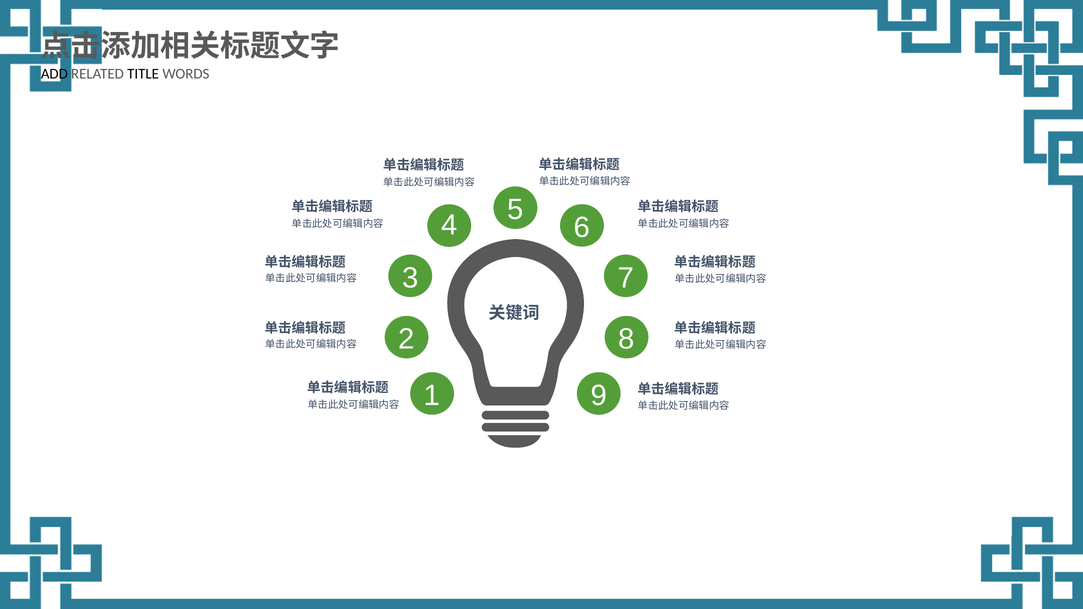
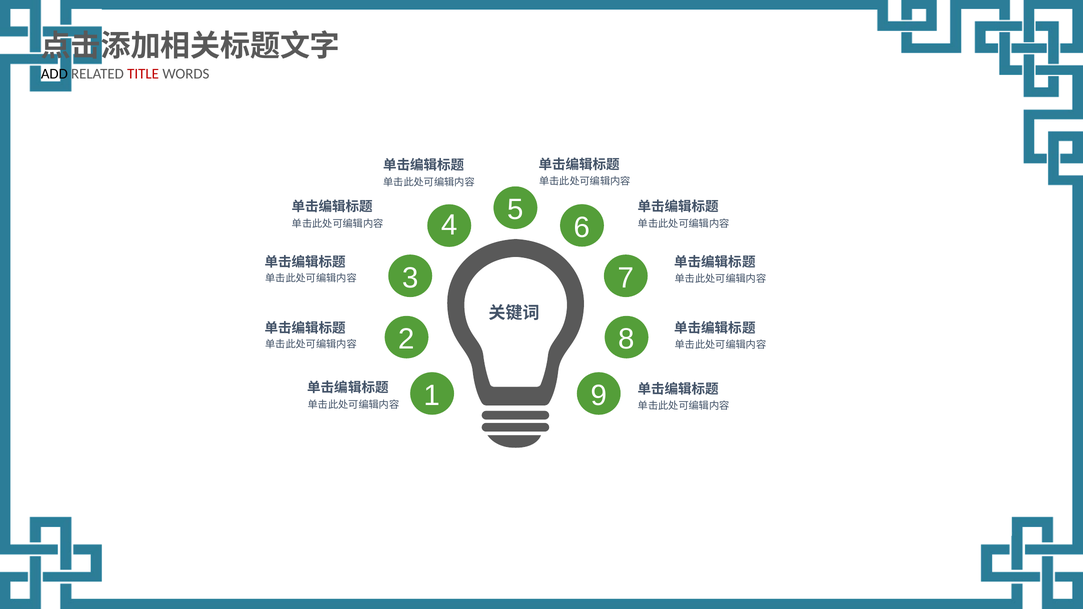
TITLE colour: black -> red
